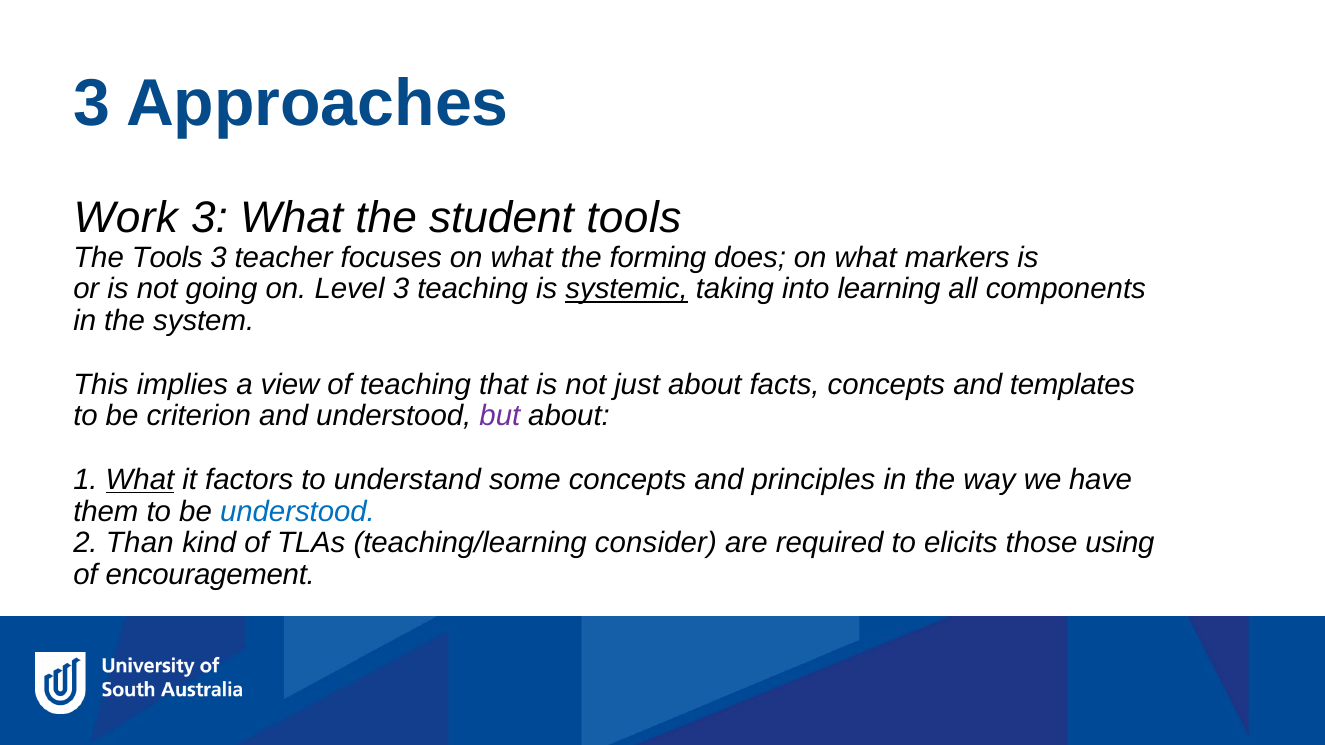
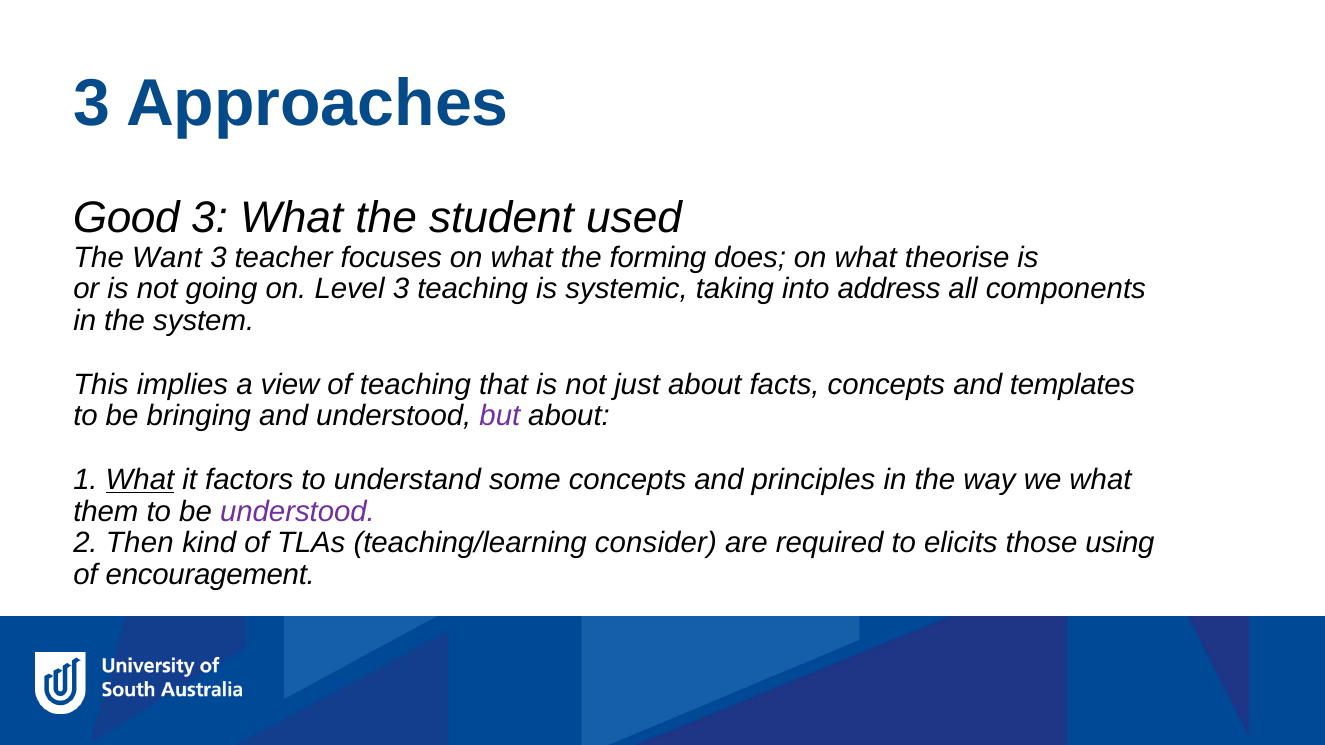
Work: Work -> Good
student tools: tools -> used
The Tools: Tools -> Want
markers: markers -> theorise
systemic underline: present -> none
learning: learning -> address
criterion: criterion -> bringing
we have: have -> what
understood at (297, 512) colour: blue -> purple
Than: Than -> Then
